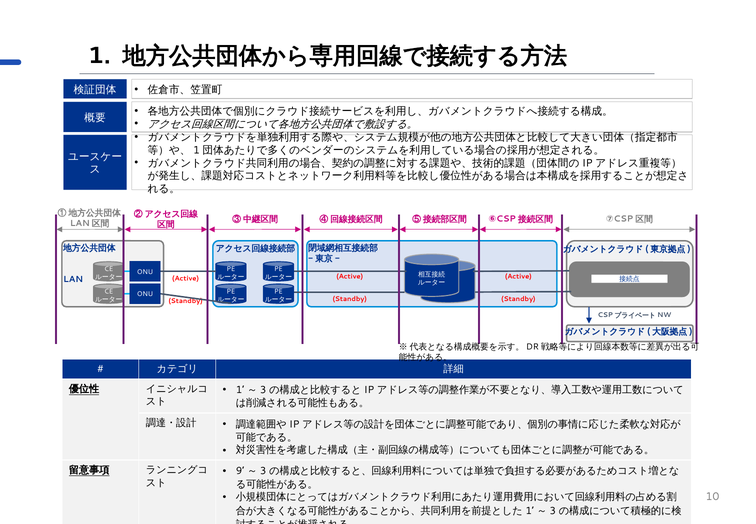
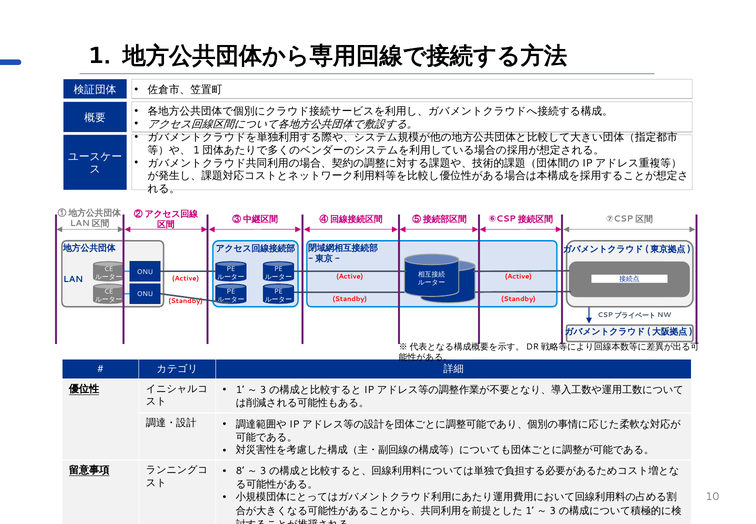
9: 9 -> 8
